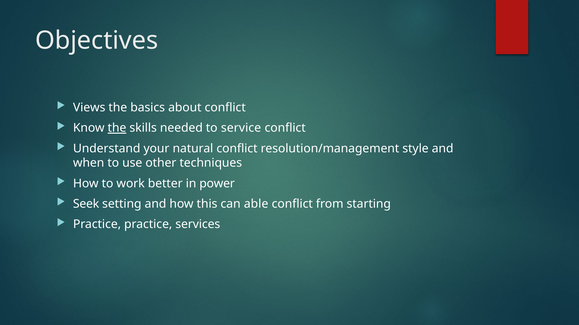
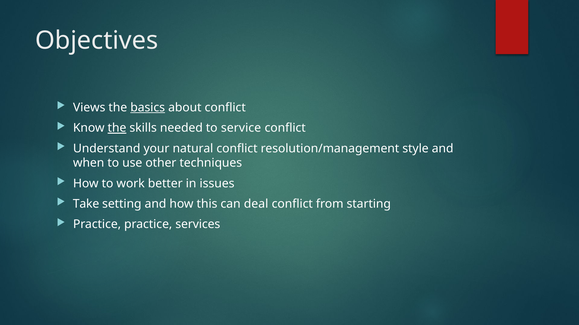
basics underline: none -> present
power: power -> issues
Seek: Seek -> Take
able: able -> deal
